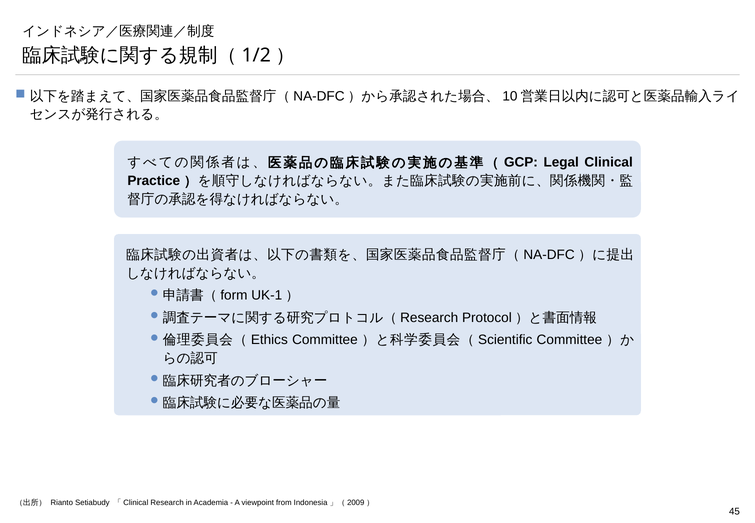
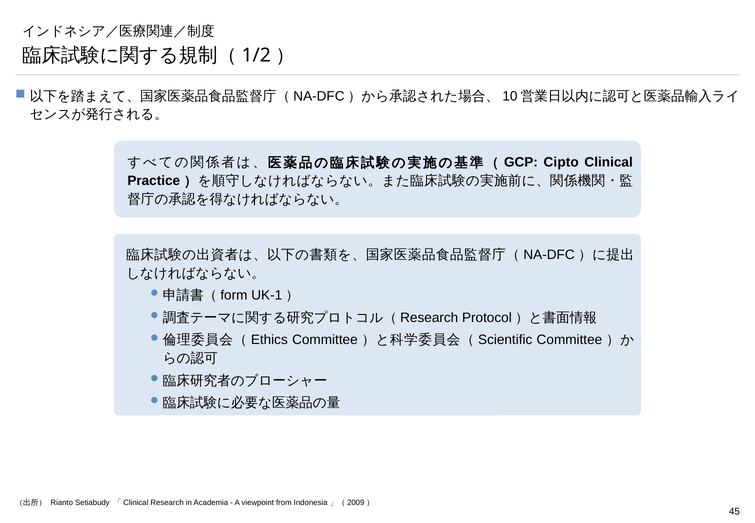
Legal: Legal -> Cipto
